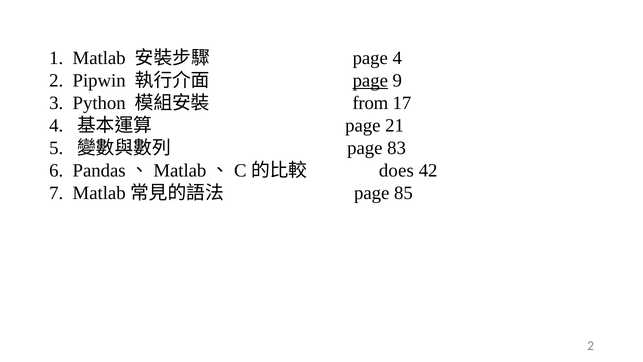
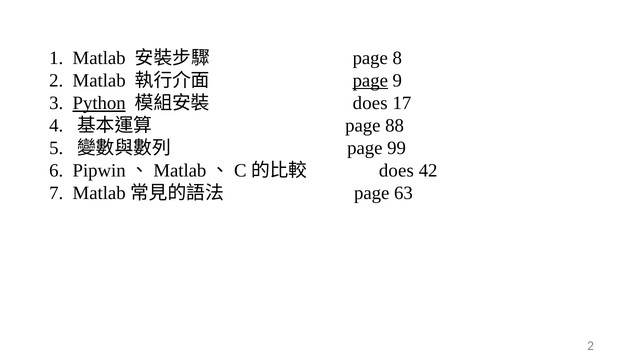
page 4: 4 -> 8
2 Pipwin: Pipwin -> Matlab
Python underline: none -> present
from at (370, 103): from -> does
21: 21 -> 88
83: 83 -> 99
Pandas: Pandas -> Pipwin
85: 85 -> 63
